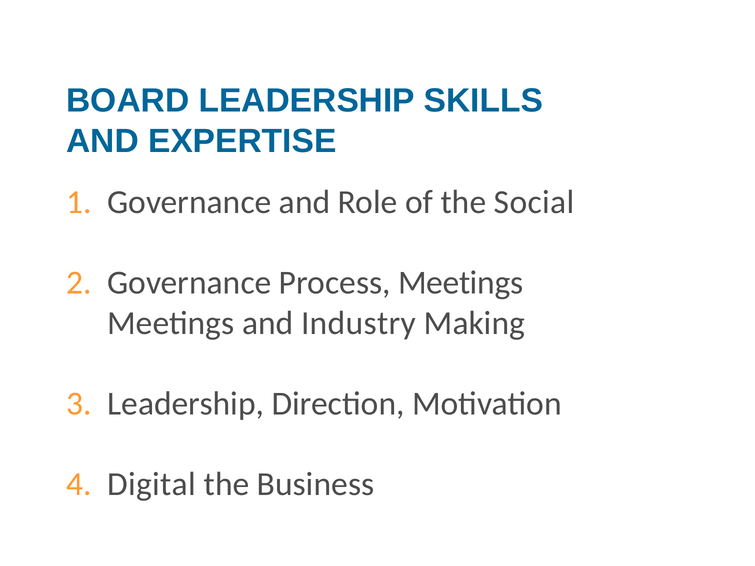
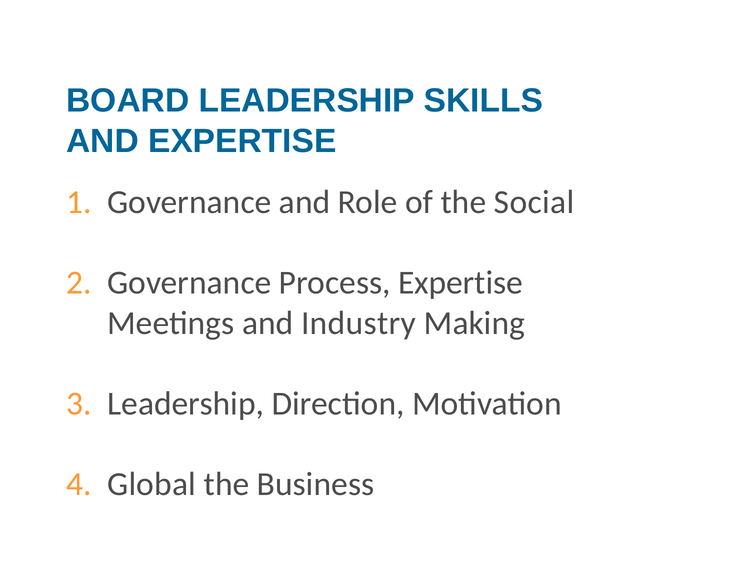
Process Meetings: Meetings -> Expertise
Digital: Digital -> Global
